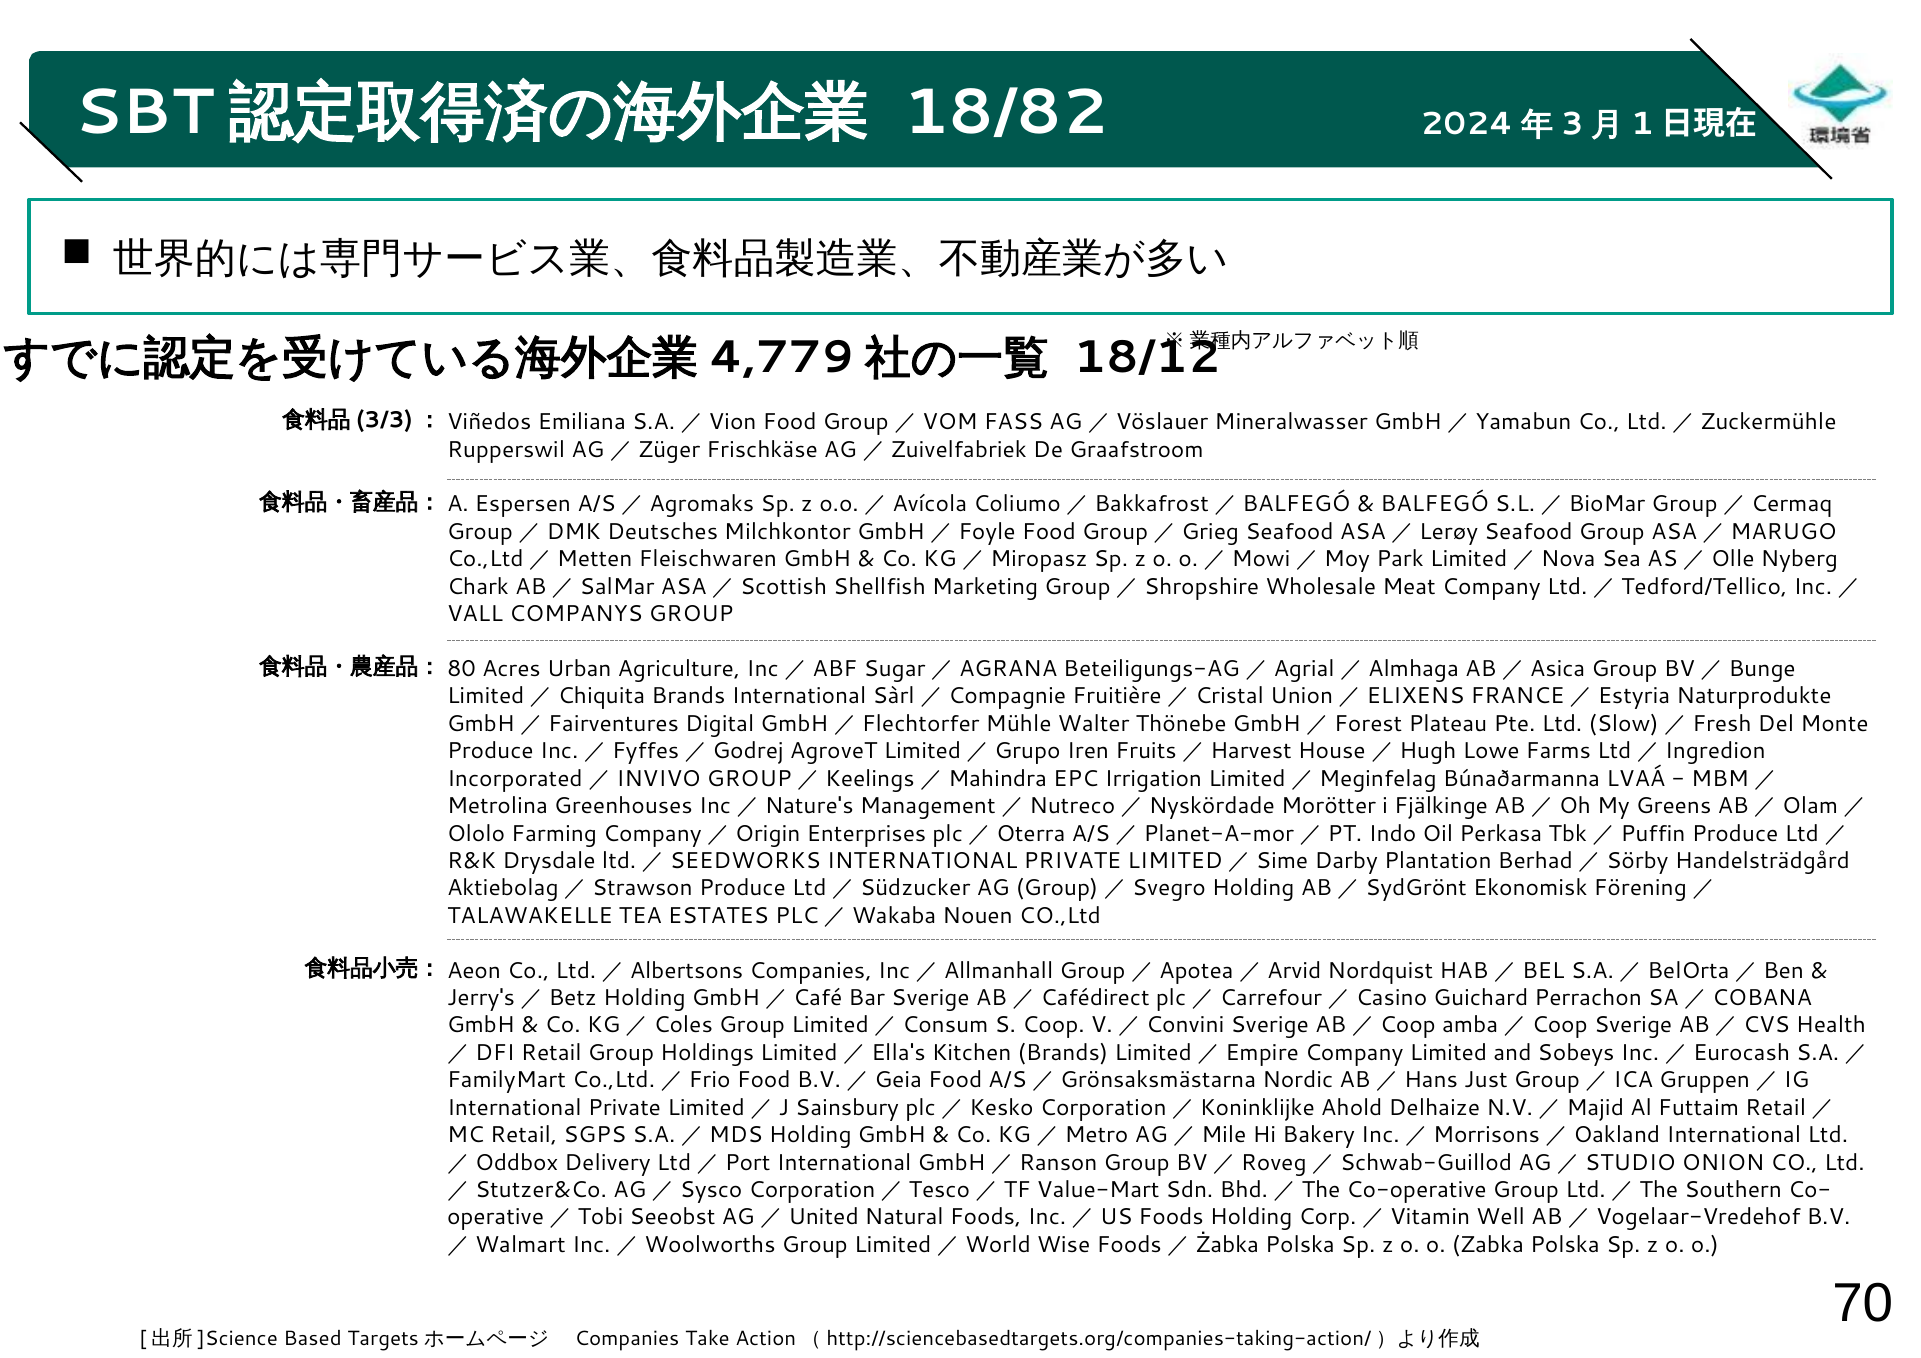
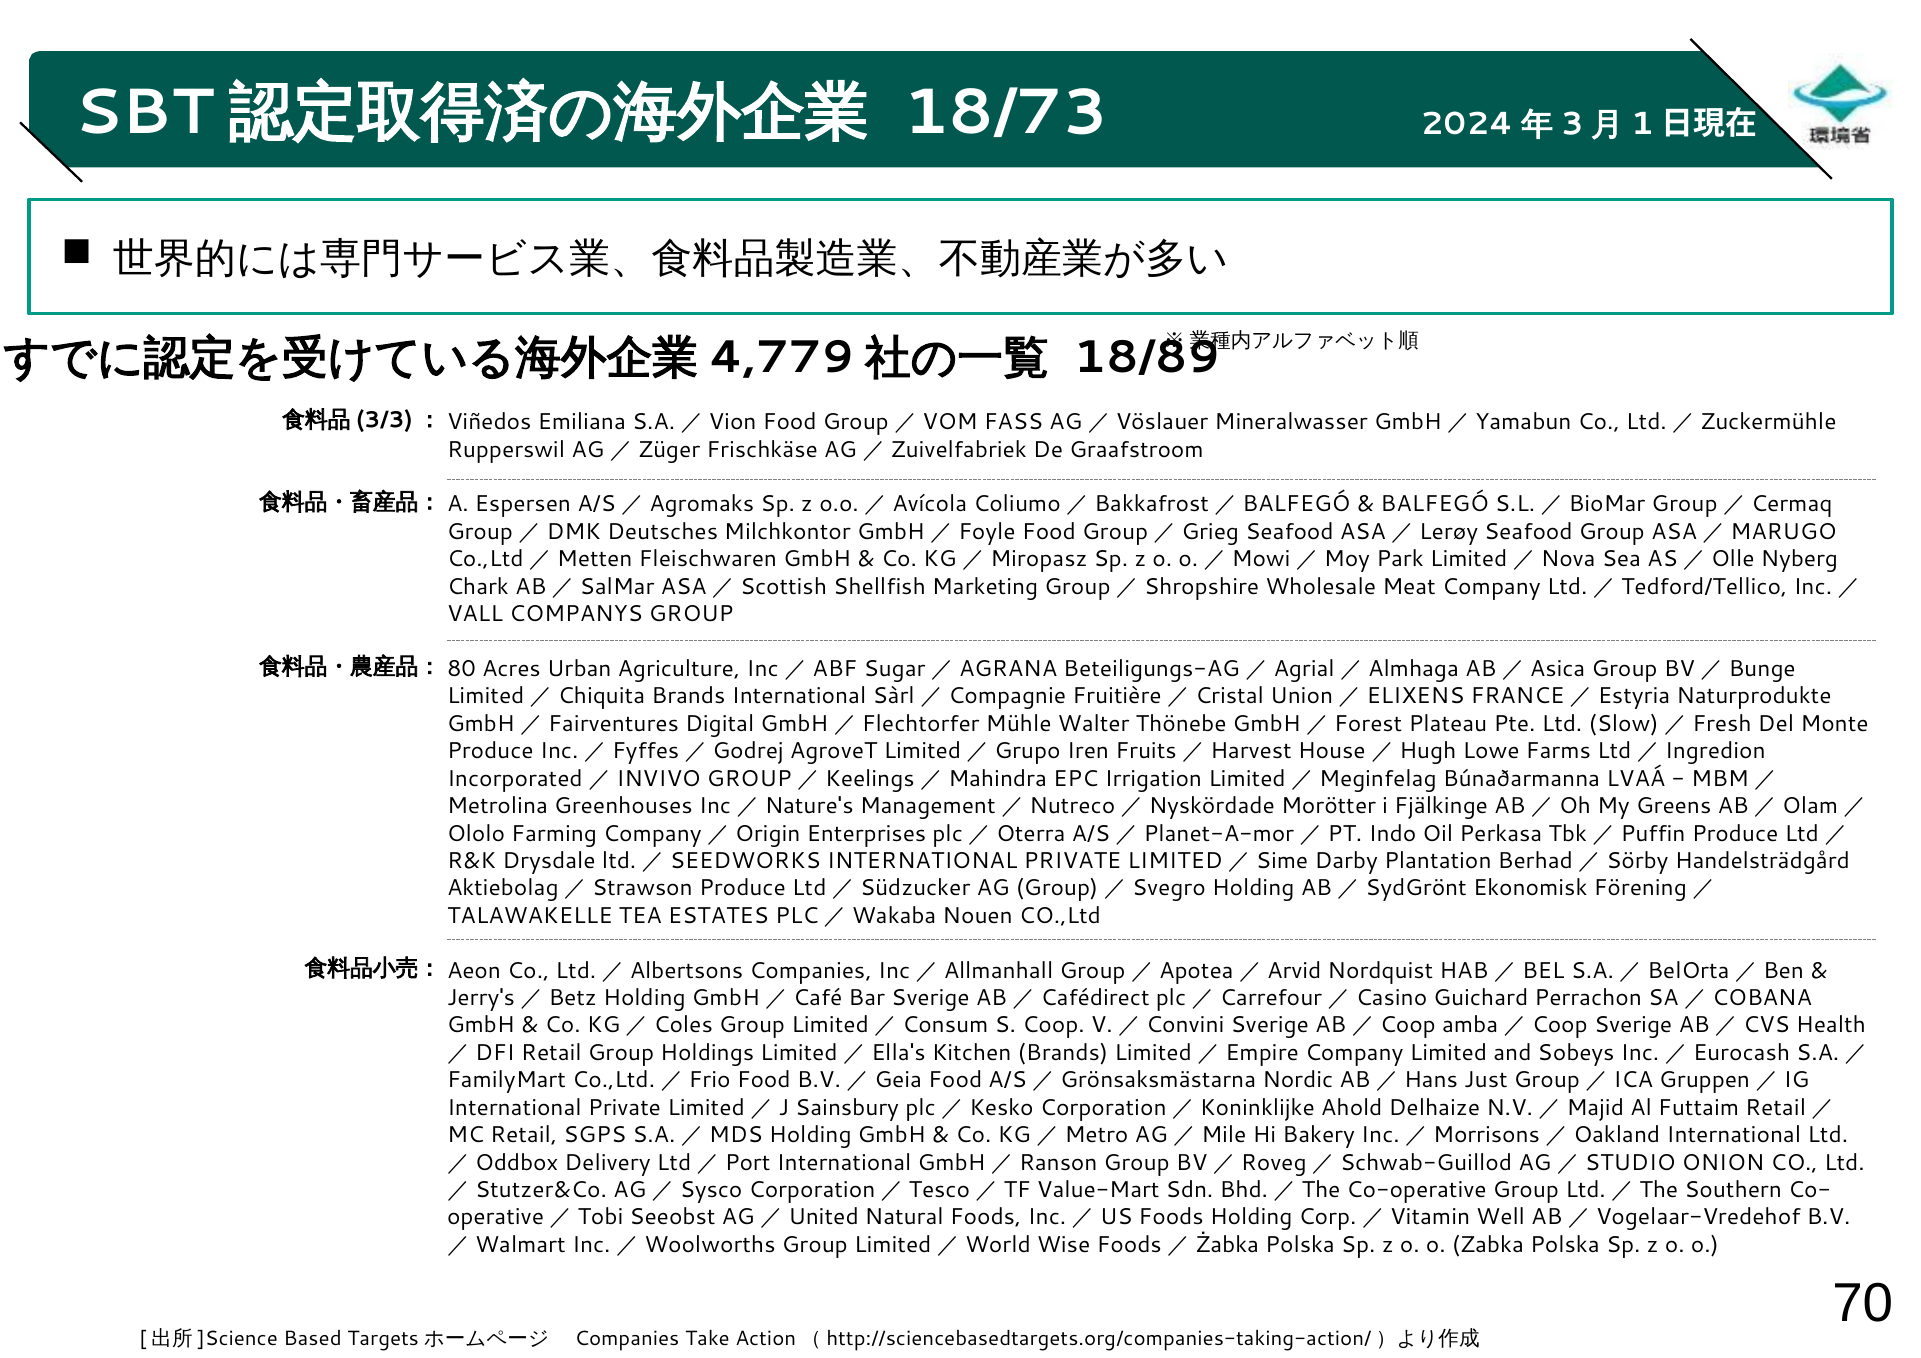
18/82: 18/82 -> 18/73
18/12: 18/12 -> 18/89
